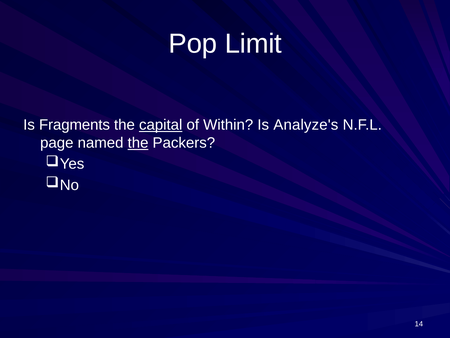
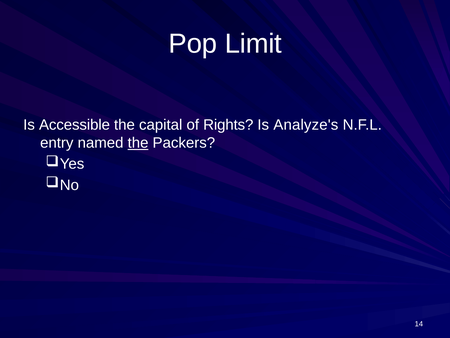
Fragments: Fragments -> Accessible
capital underline: present -> none
Within: Within -> Rights
page: page -> entry
